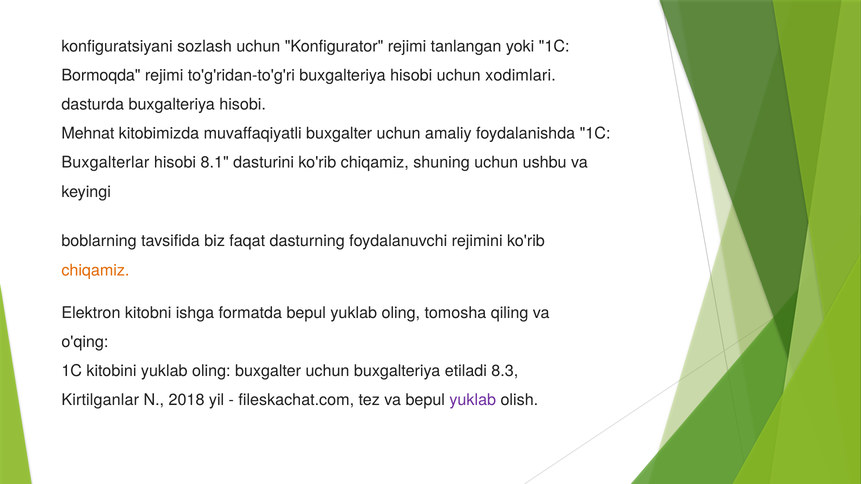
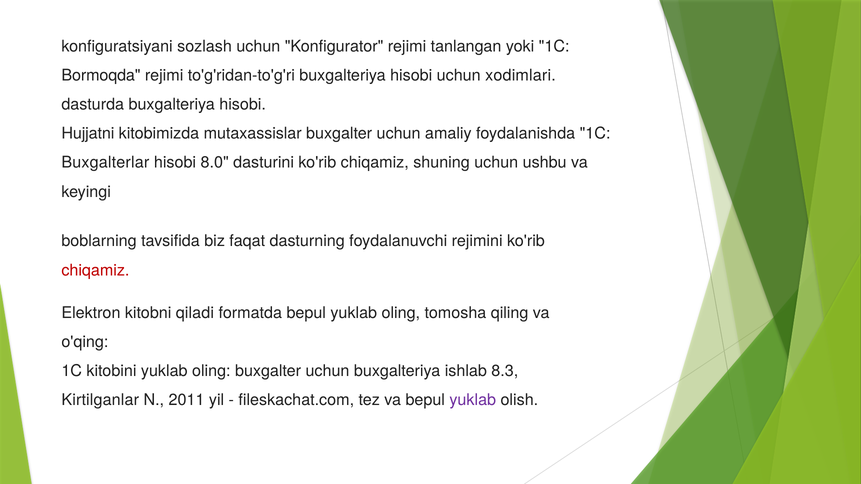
Mehnat: Mehnat -> Hujjatni
muvaffaqiyatli: muvaffaqiyatli -> mutaxassislar
8.1: 8.1 -> 8.0
chiqamiz at (95, 270) colour: orange -> red
ishga: ishga -> qiladi
etiladi: etiladi -> ishlab
2018: 2018 -> 2011
